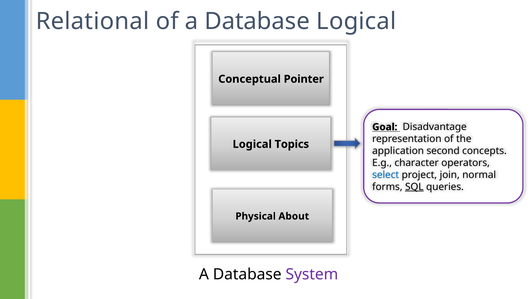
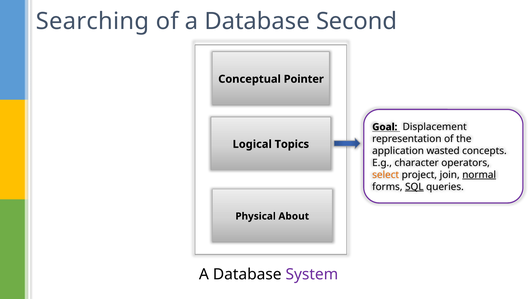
Relational: Relational -> Searching
Database Logical: Logical -> Second
Disadvantage: Disadvantage -> Displacement
second: second -> wasted
select colour: blue -> orange
normal underline: none -> present
